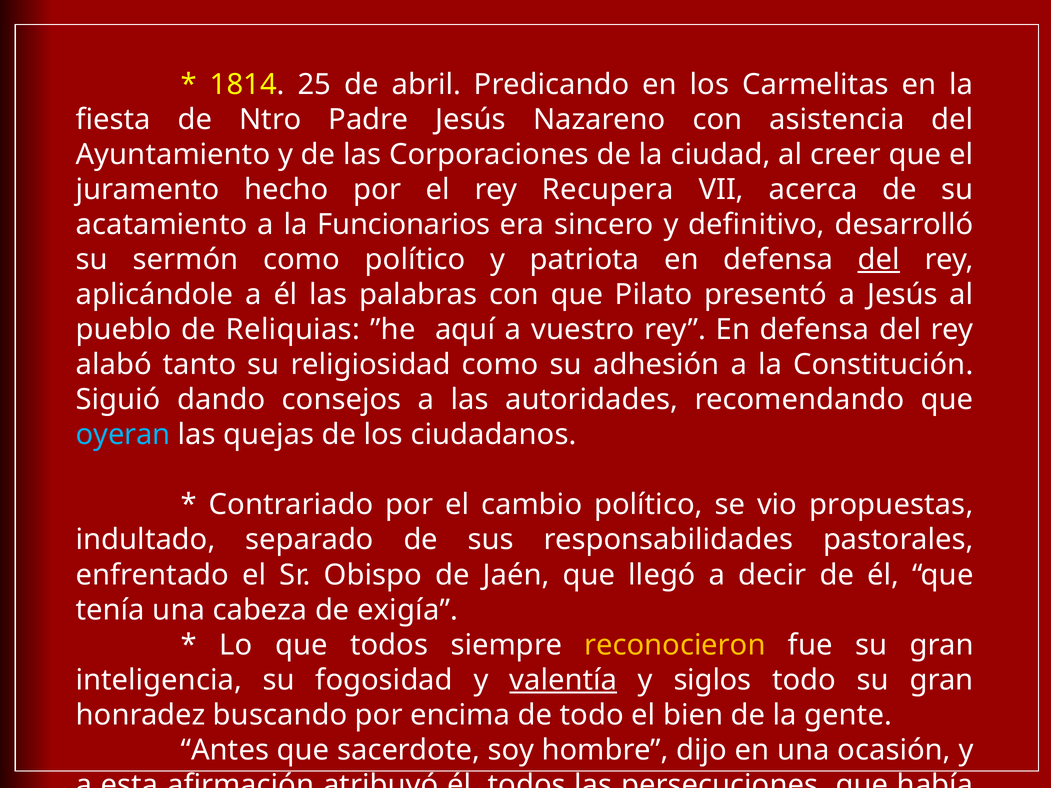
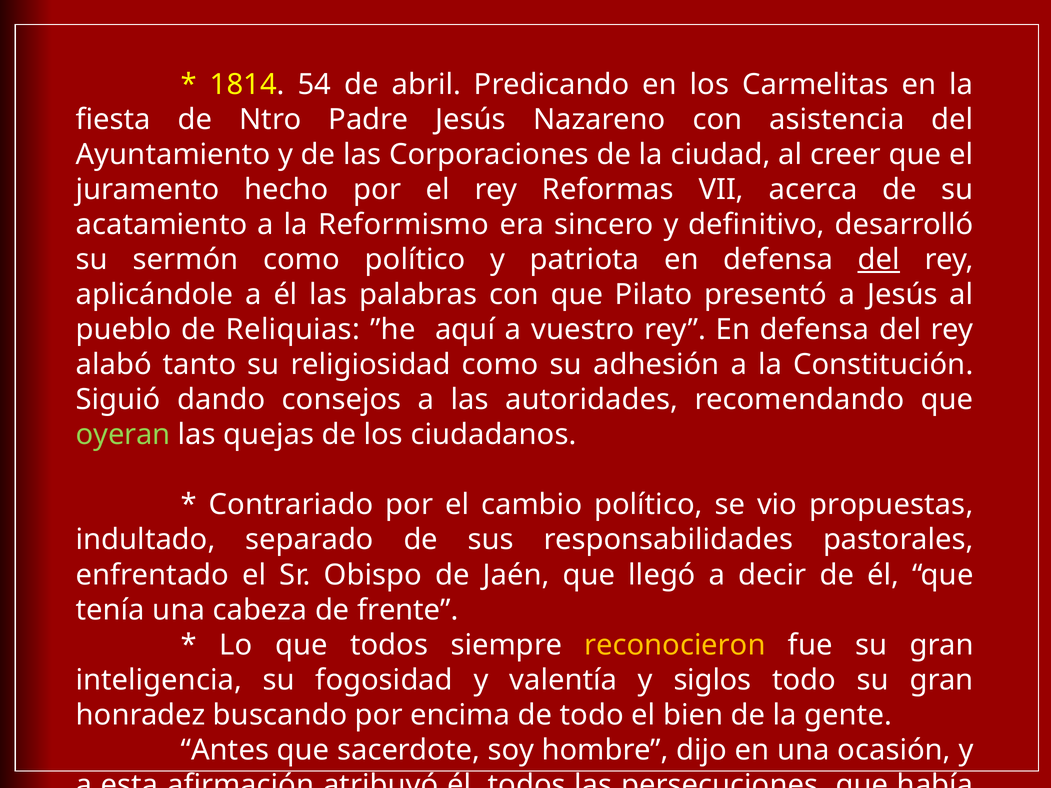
25: 25 -> 54
Recupera: Recupera -> Reformas
Funcionarios: Funcionarios -> Reformismo
oyeran colour: light blue -> light green
exigía: exigía -> frente
valentía underline: present -> none
